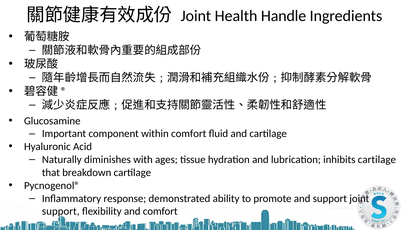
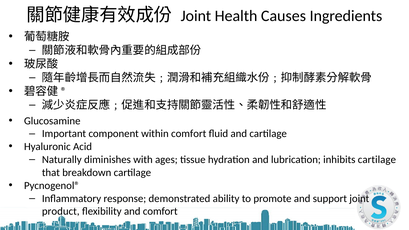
Handle: Handle -> Causes
support at (61, 211): support -> product
